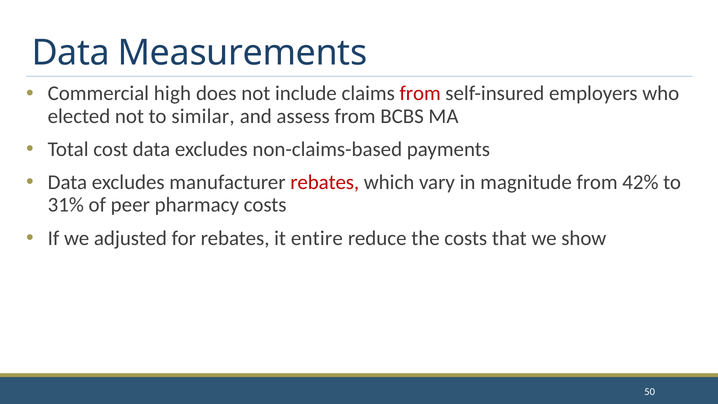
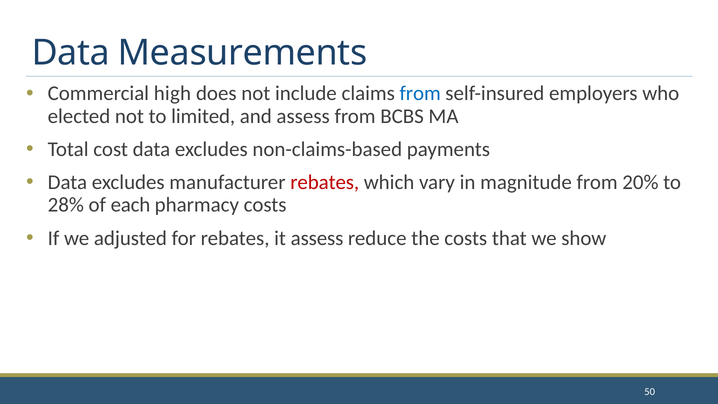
from at (420, 94) colour: red -> blue
similar: similar -> limited
42%: 42% -> 20%
31%: 31% -> 28%
peer: peer -> each
it entire: entire -> assess
